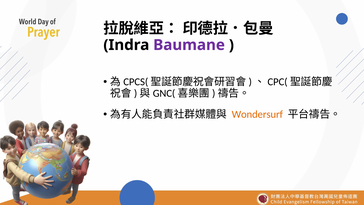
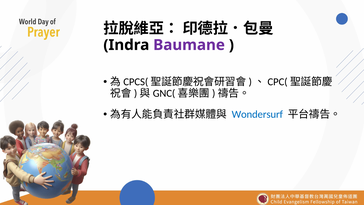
Wondersurf colour: orange -> blue
